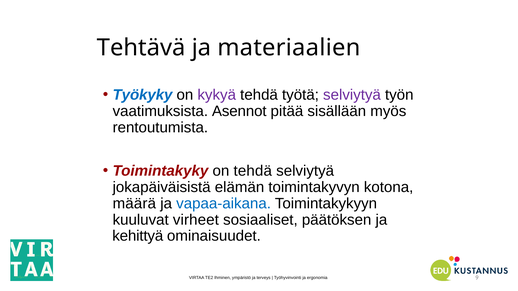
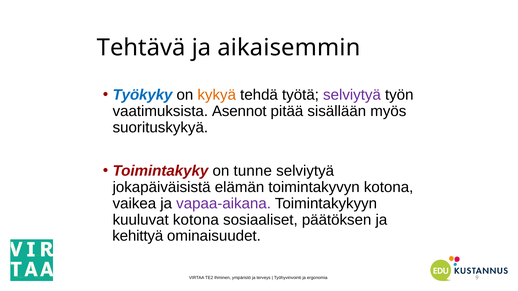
materiaalien: materiaalien -> aikaisemmin
kykyä colour: purple -> orange
rentoutumista: rentoutumista -> suorituskykyä
on tehdä: tehdä -> tunne
määrä: määrä -> vaikea
vapaa-aikana colour: blue -> purple
kuuluvat virheet: virheet -> kotona
